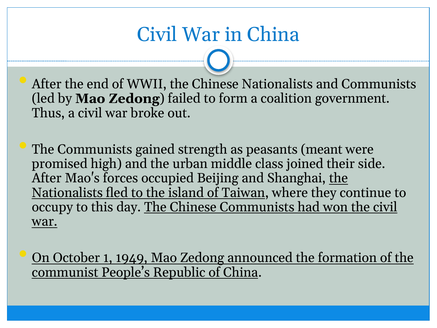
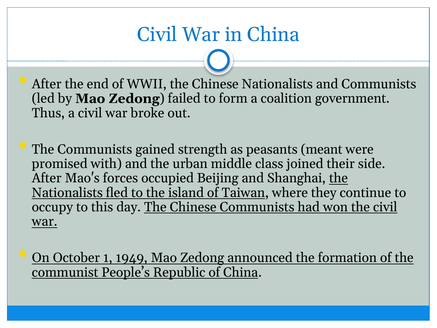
high: high -> with
